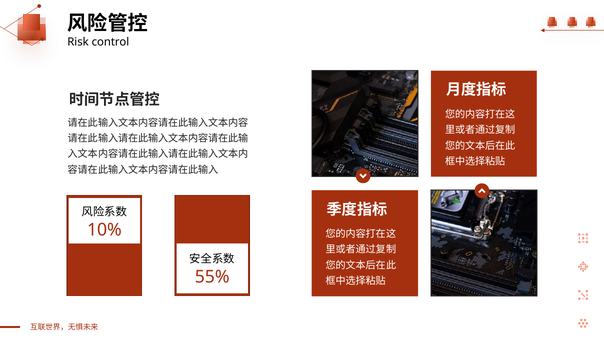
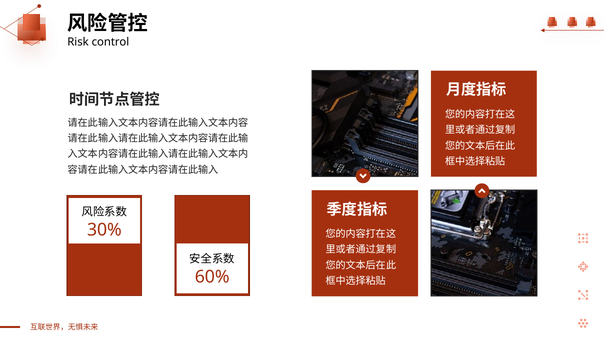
10%: 10% -> 30%
55%: 55% -> 60%
